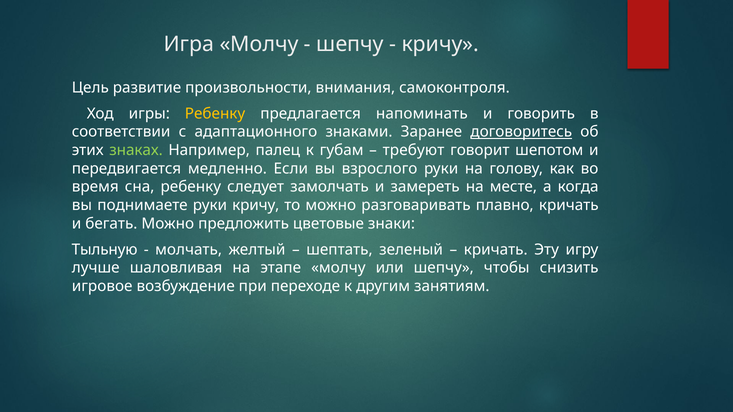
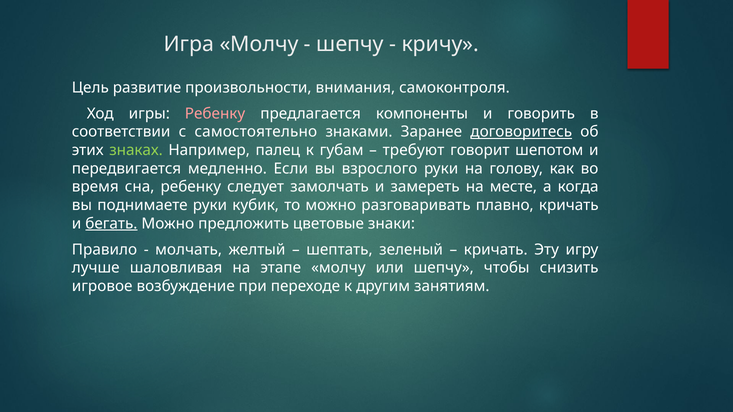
Ребенку at (215, 114) colour: yellow -> pink
напоминать: напоминать -> компоненты
адаптационного: адаптационного -> самостоятельно
руки кричу: кричу -> кубик
бегать underline: none -> present
Тыльную: Тыльную -> Правило
